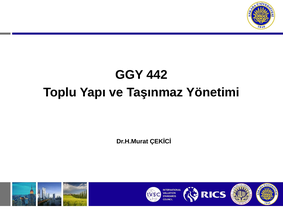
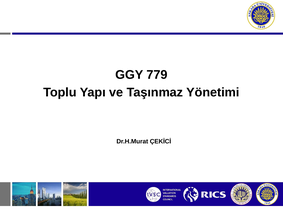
442: 442 -> 779
